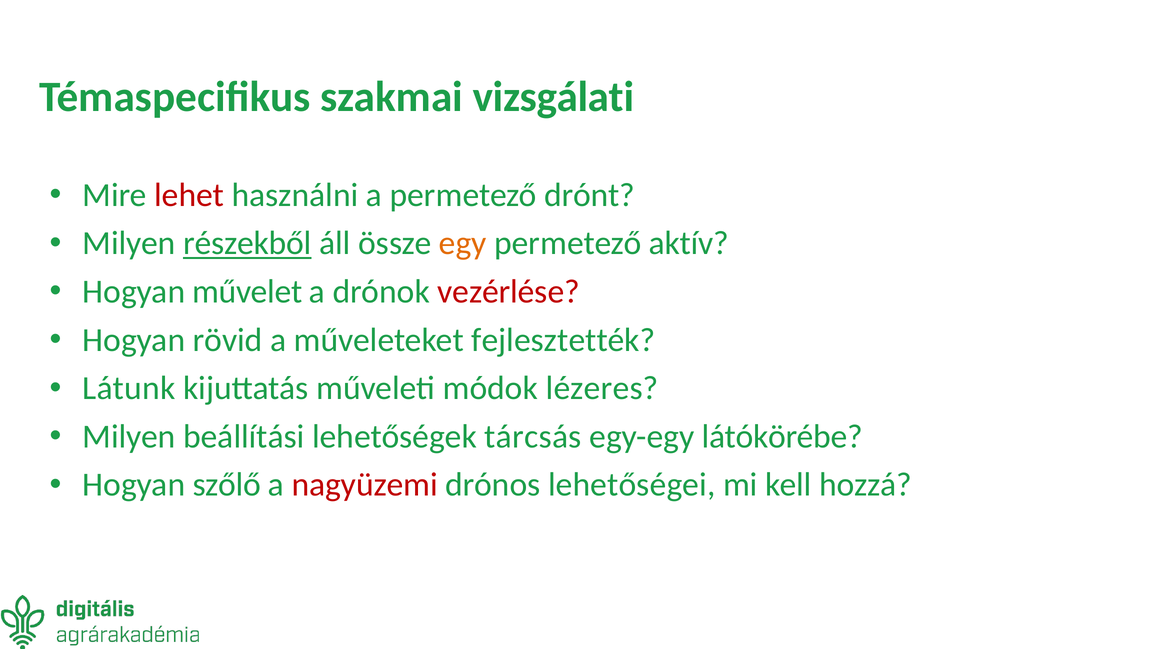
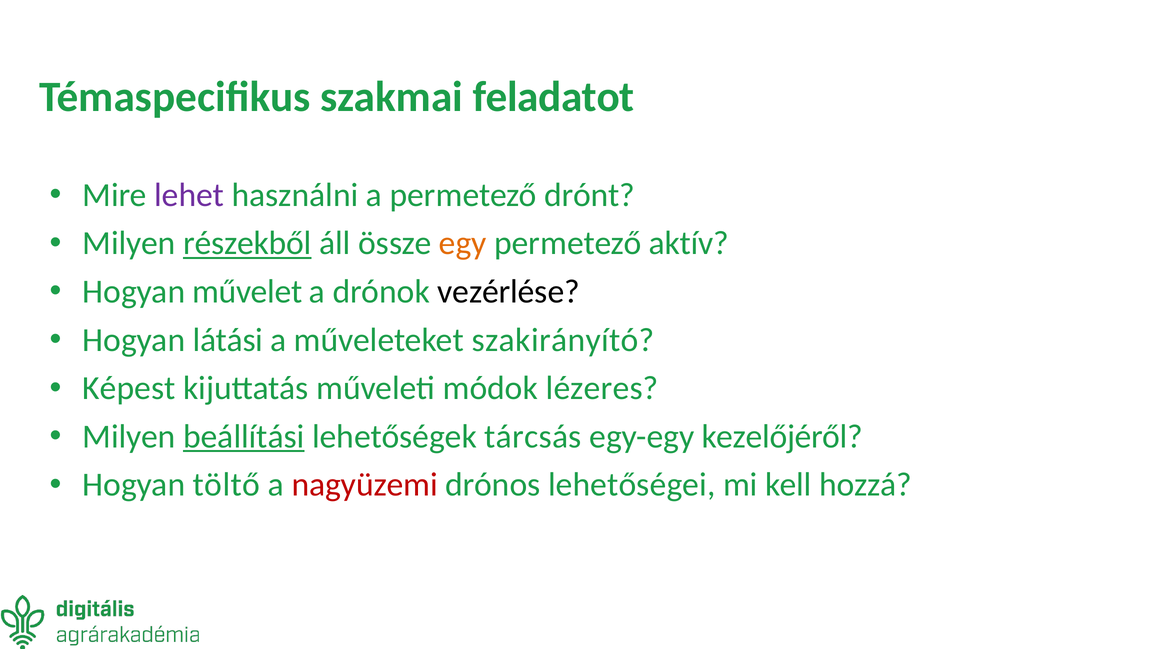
vizsgálati: vizsgálati -> feladatot
lehet colour: red -> purple
vezérlése colour: red -> black
rövid: rövid -> látási
fejlesztették: fejlesztették -> szakirányító
Látunk: Látunk -> Képest
beállítási underline: none -> present
látókörébe: látókörébe -> kezelőjéről
szőlő: szőlő -> töltő
